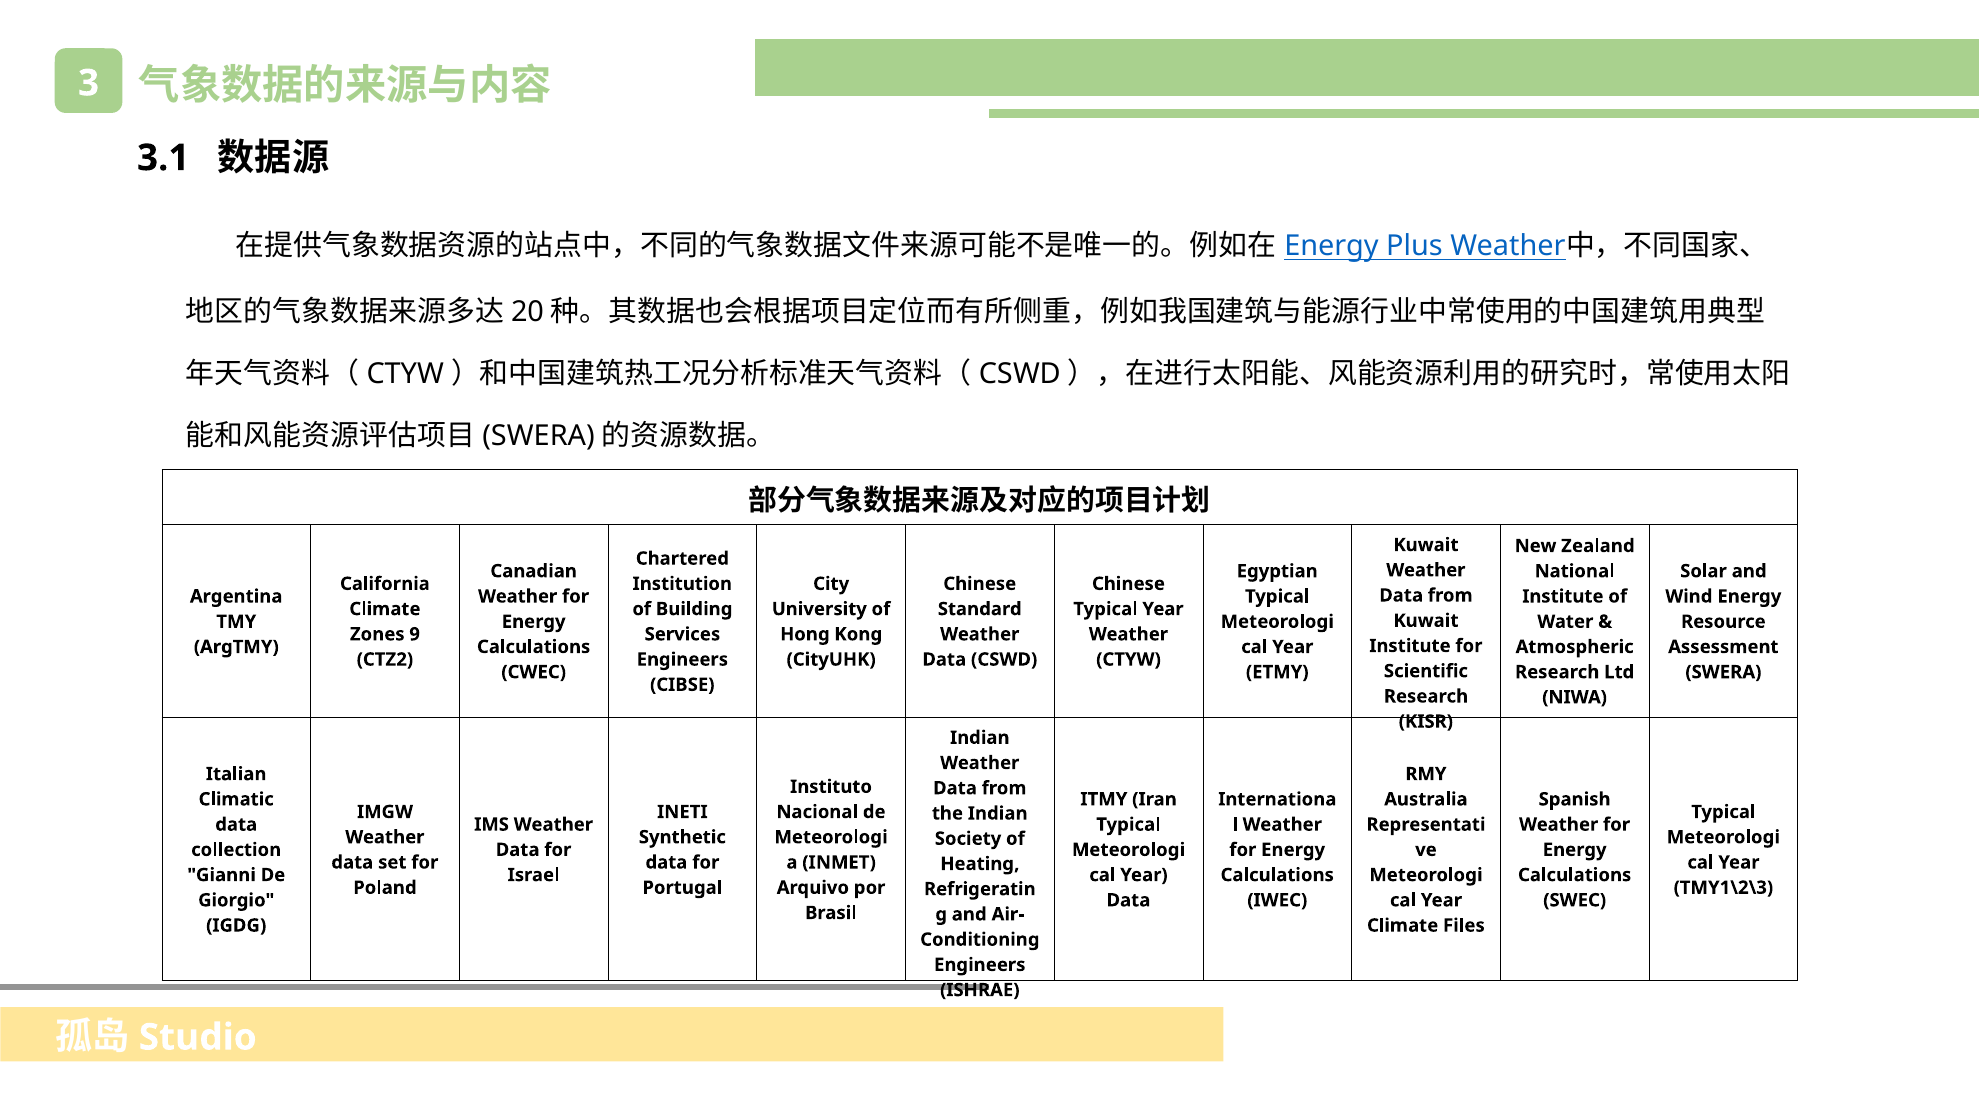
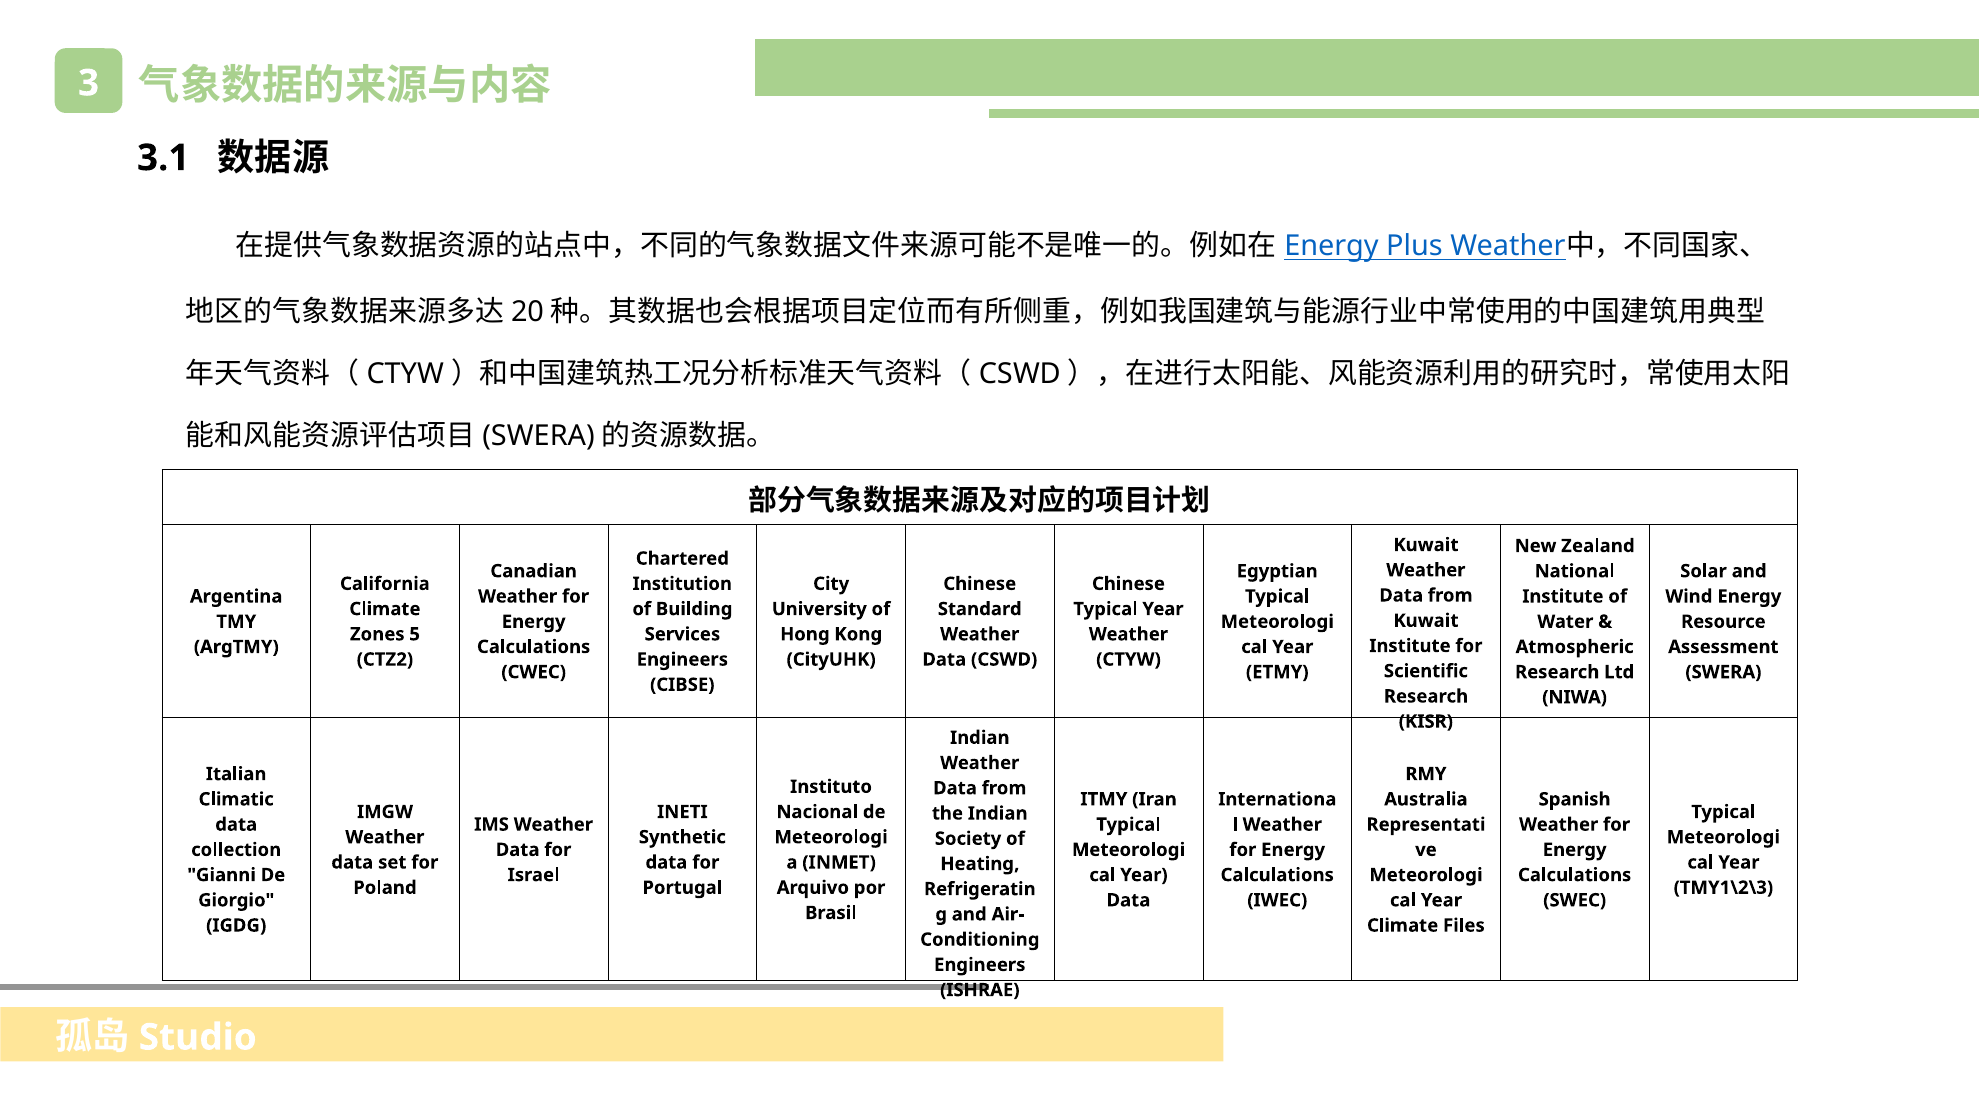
9: 9 -> 5
